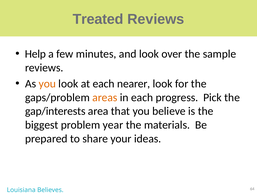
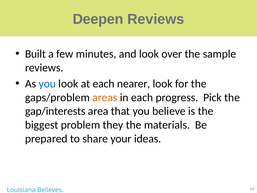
Treated: Treated -> Deepen
Help: Help -> Built
you at (47, 84) colour: orange -> blue
year: year -> they
